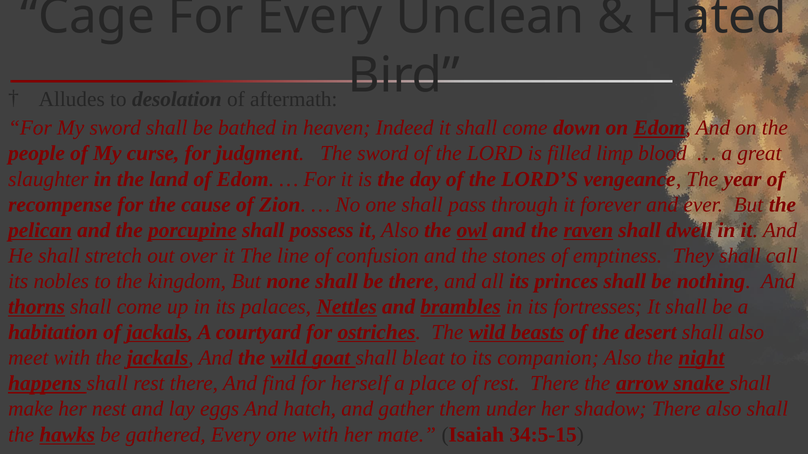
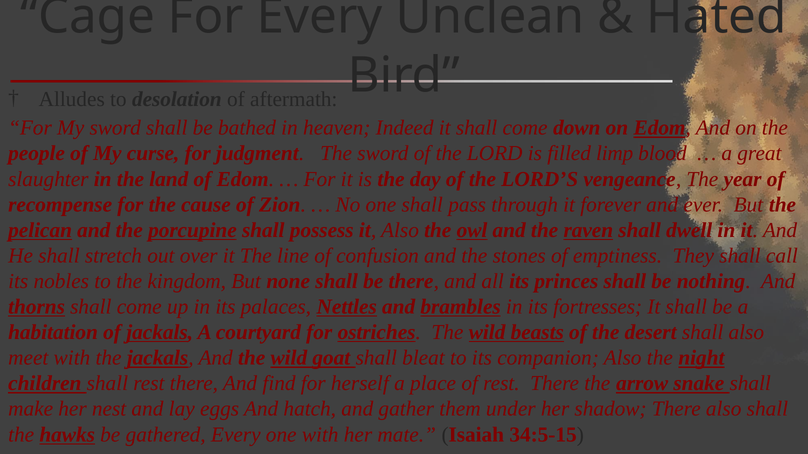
happens: happens -> children
